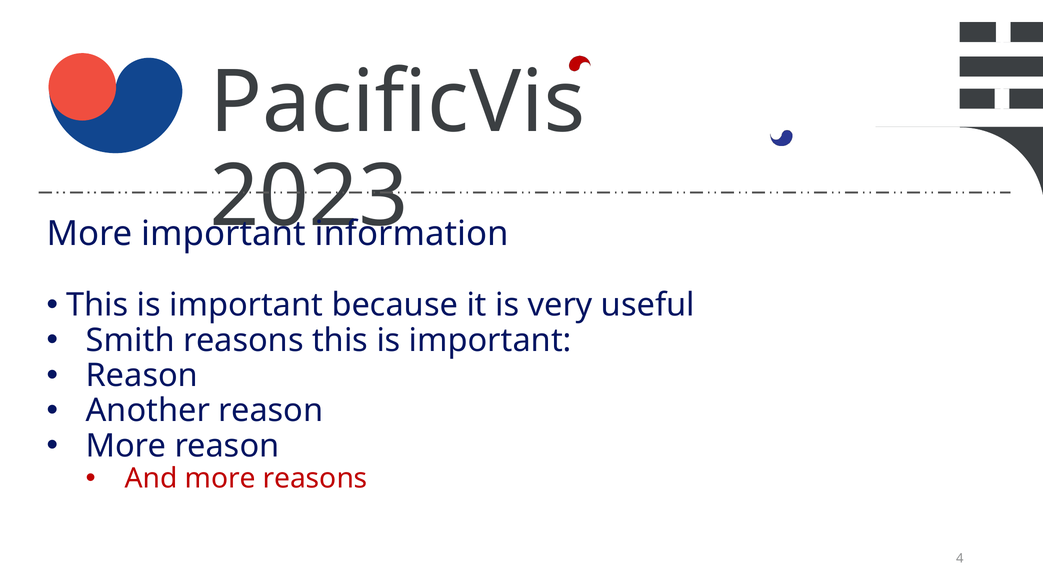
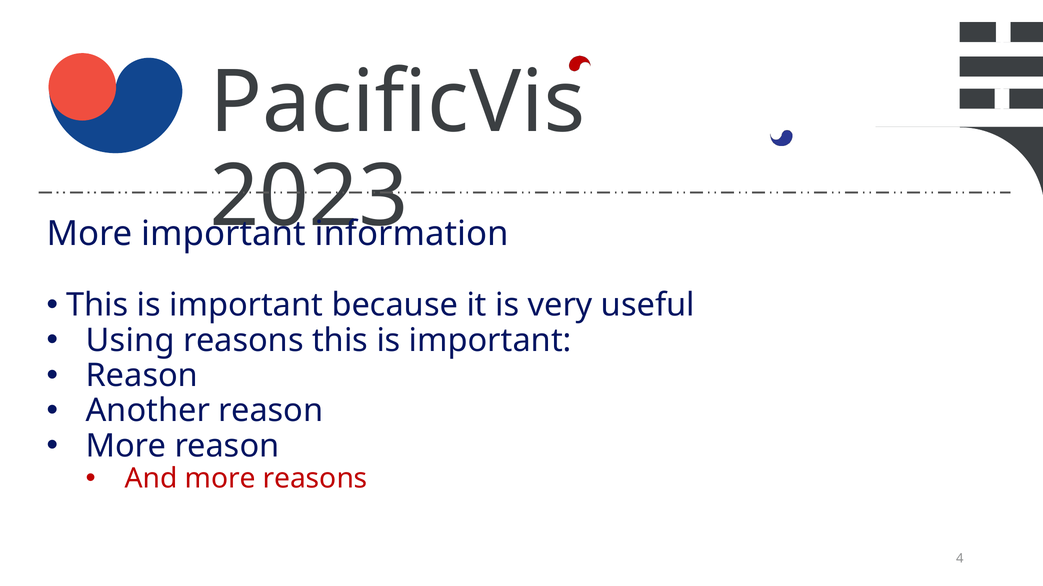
Smith: Smith -> Using
